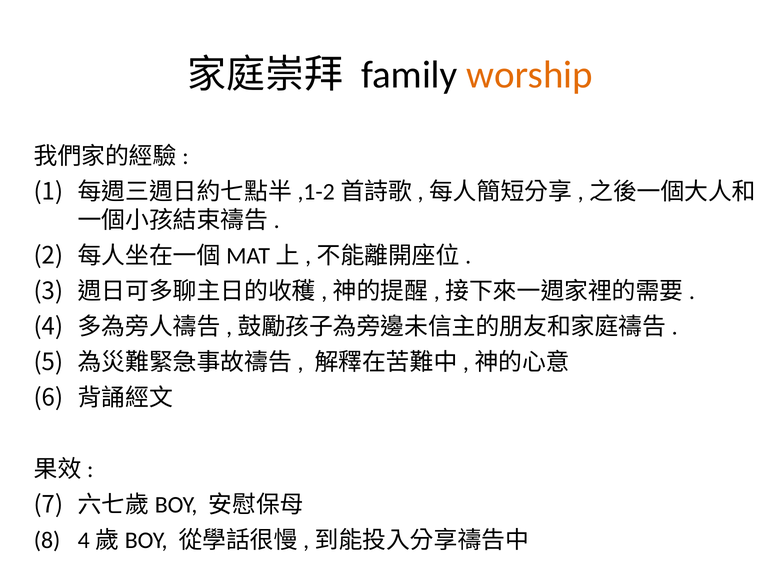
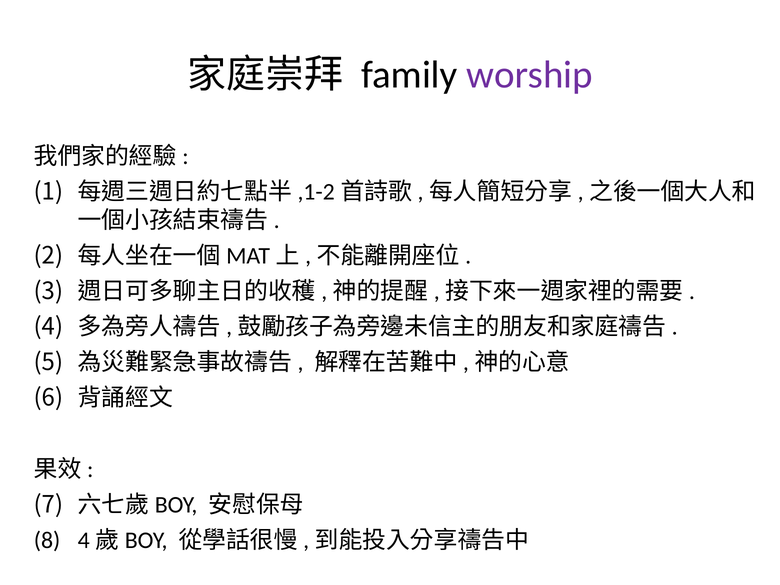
worship colour: orange -> purple
